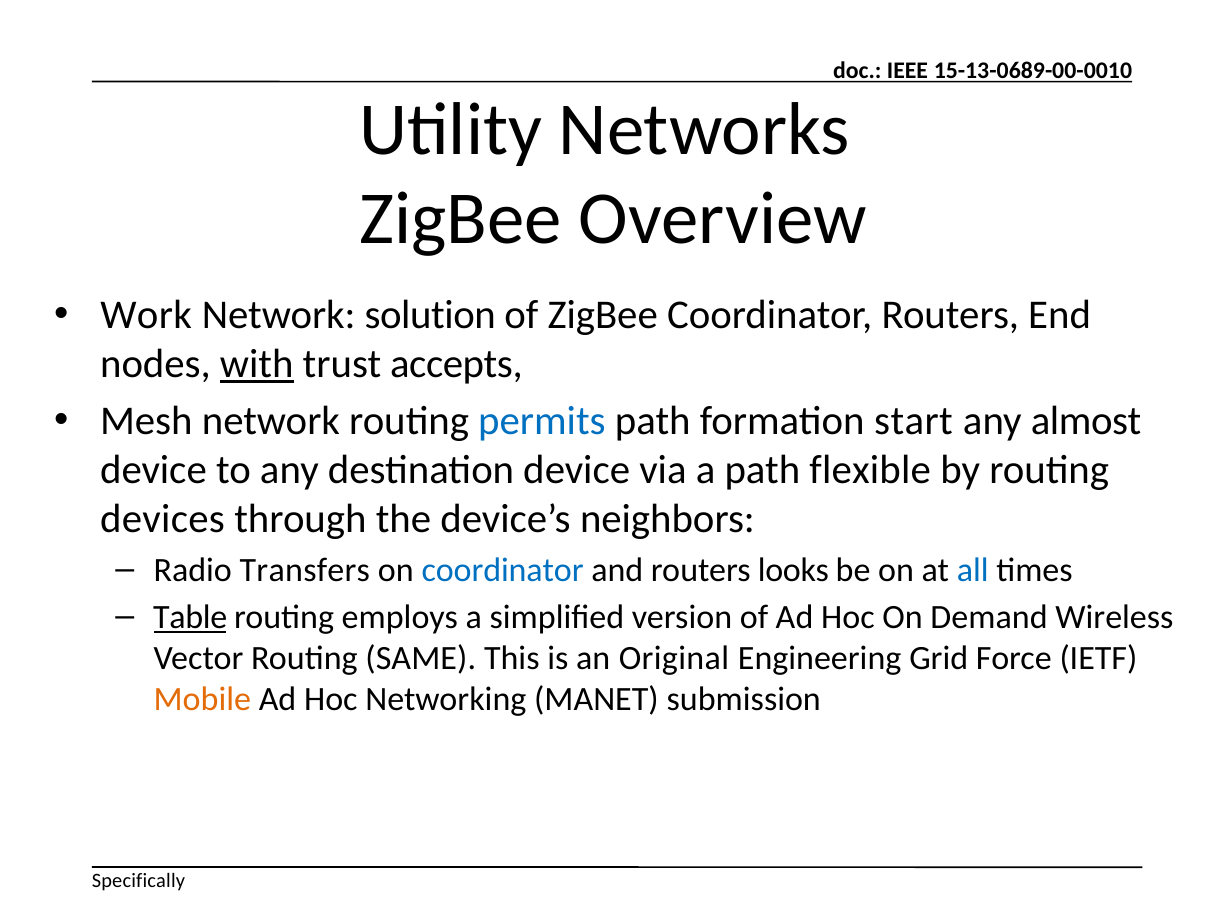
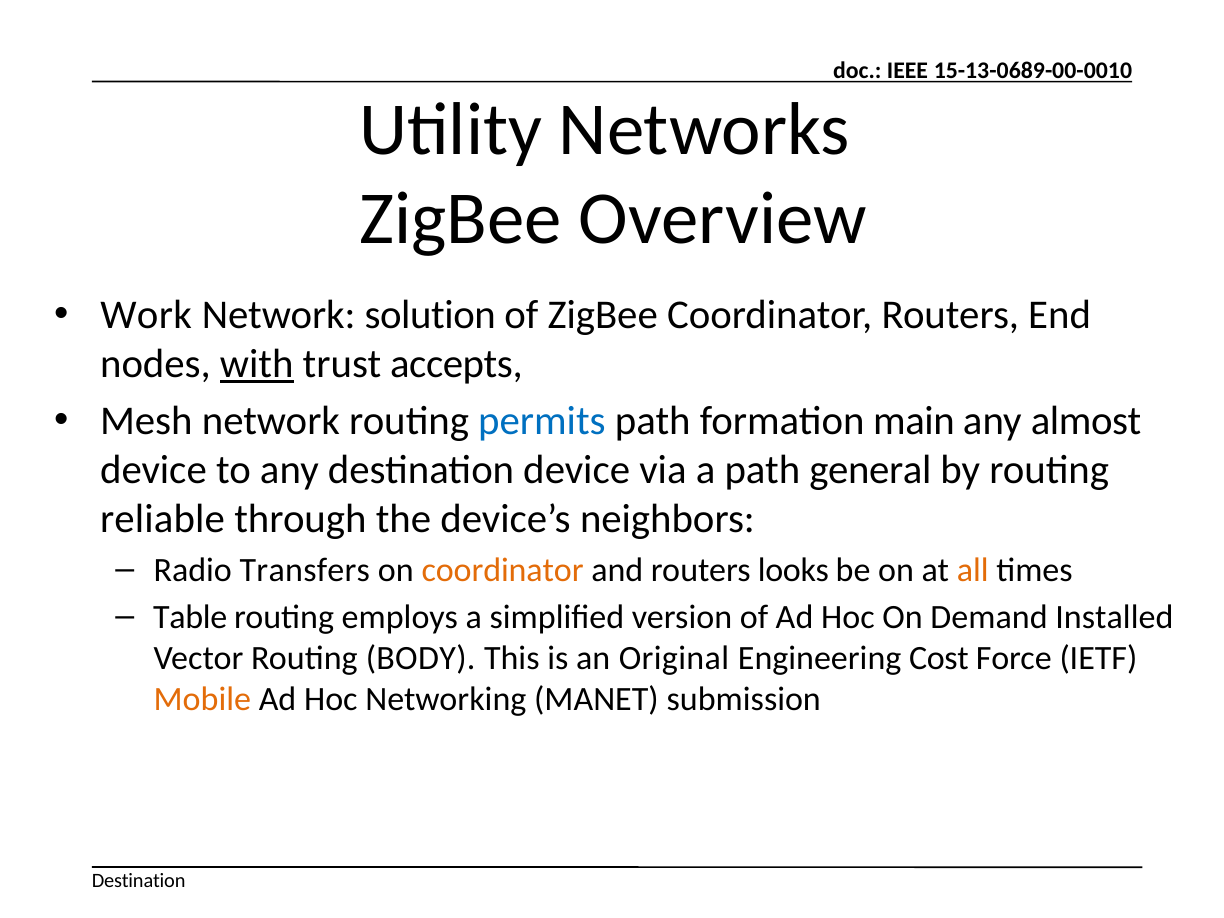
start: start -> main
flexible: flexible -> general
devices: devices -> reliable
coordinator at (503, 570) colour: blue -> orange
all colour: blue -> orange
Table underline: present -> none
Wireless: Wireless -> Installed
SAME: SAME -> BODY
Grid: Grid -> Cost
Specifically at (138, 880): Specifically -> Destination
